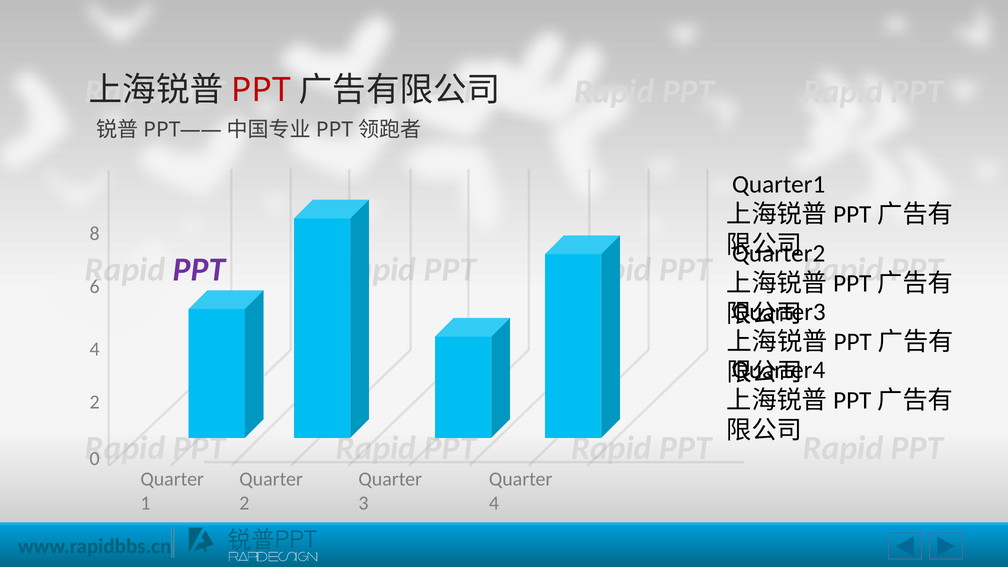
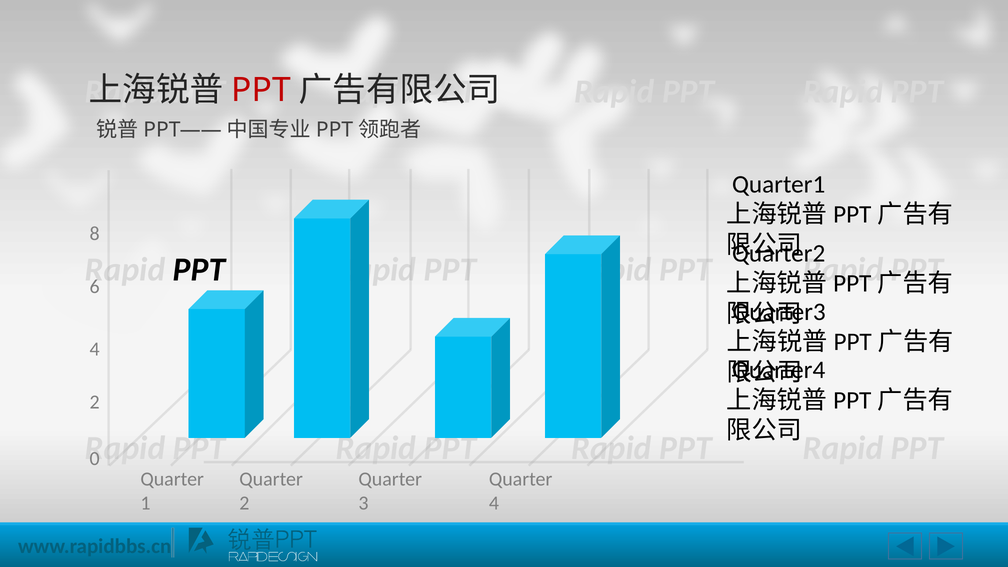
PPT at (199, 270) colour: purple -> black
